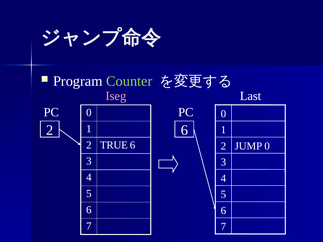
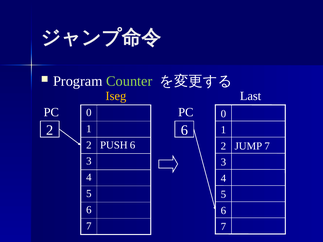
Iseg colour: pink -> yellow
TRUE: TRUE -> PUSH
JUMP 0: 0 -> 7
